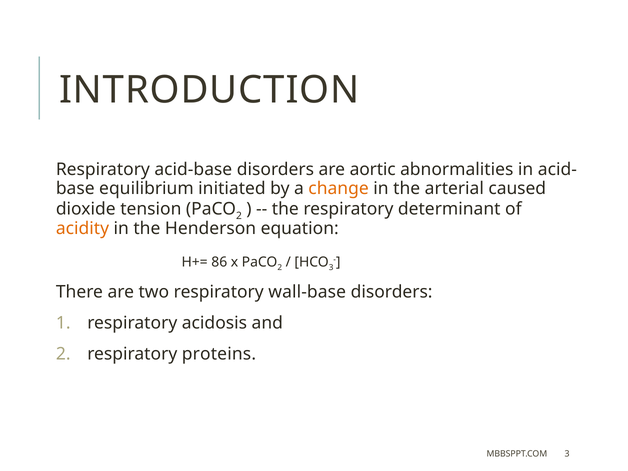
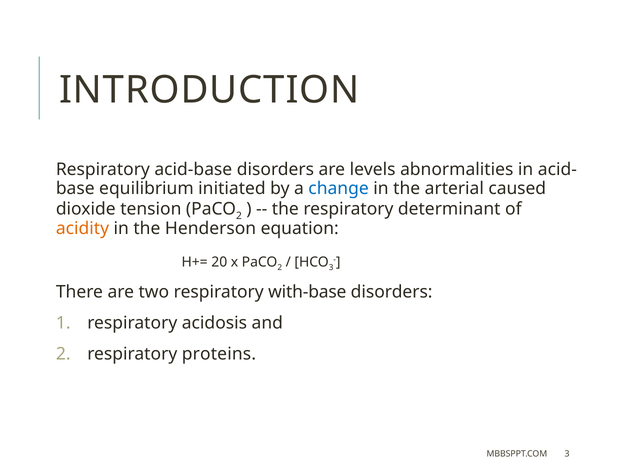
aortic: aortic -> levels
change colour: orange -> blue
86: 86 -> 20
wall-base: wall-base -> with-base
